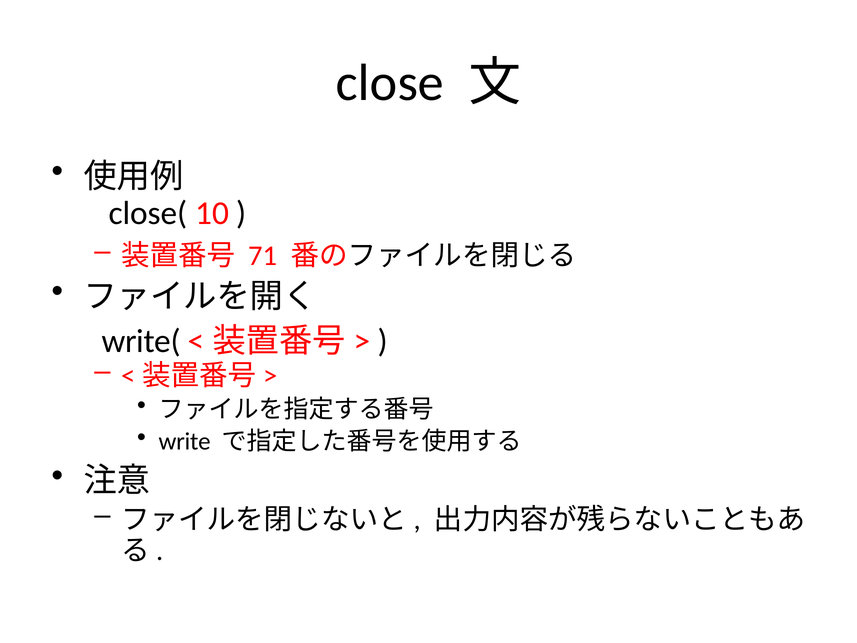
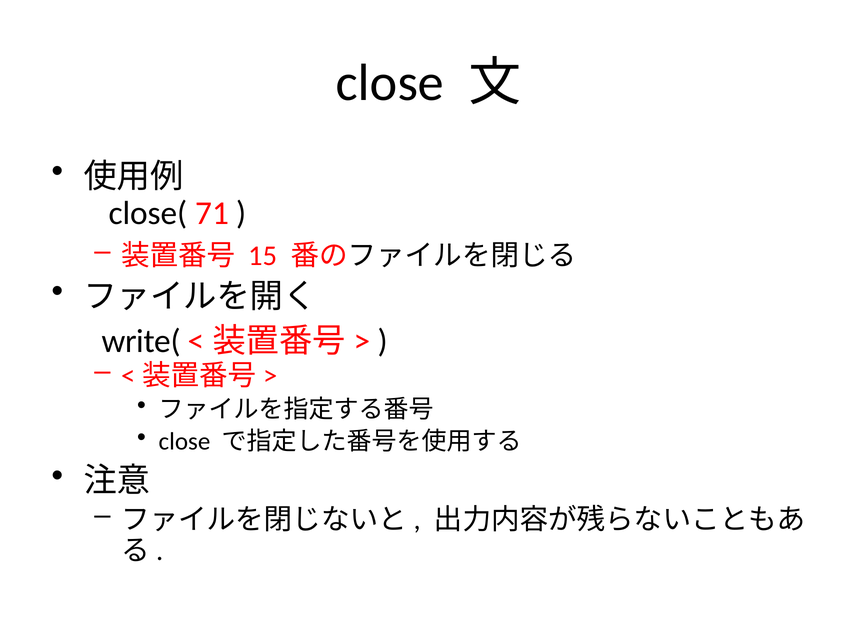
10: 10 -> 71
71: 71 -> 15
write at (185, 441): write -> close
